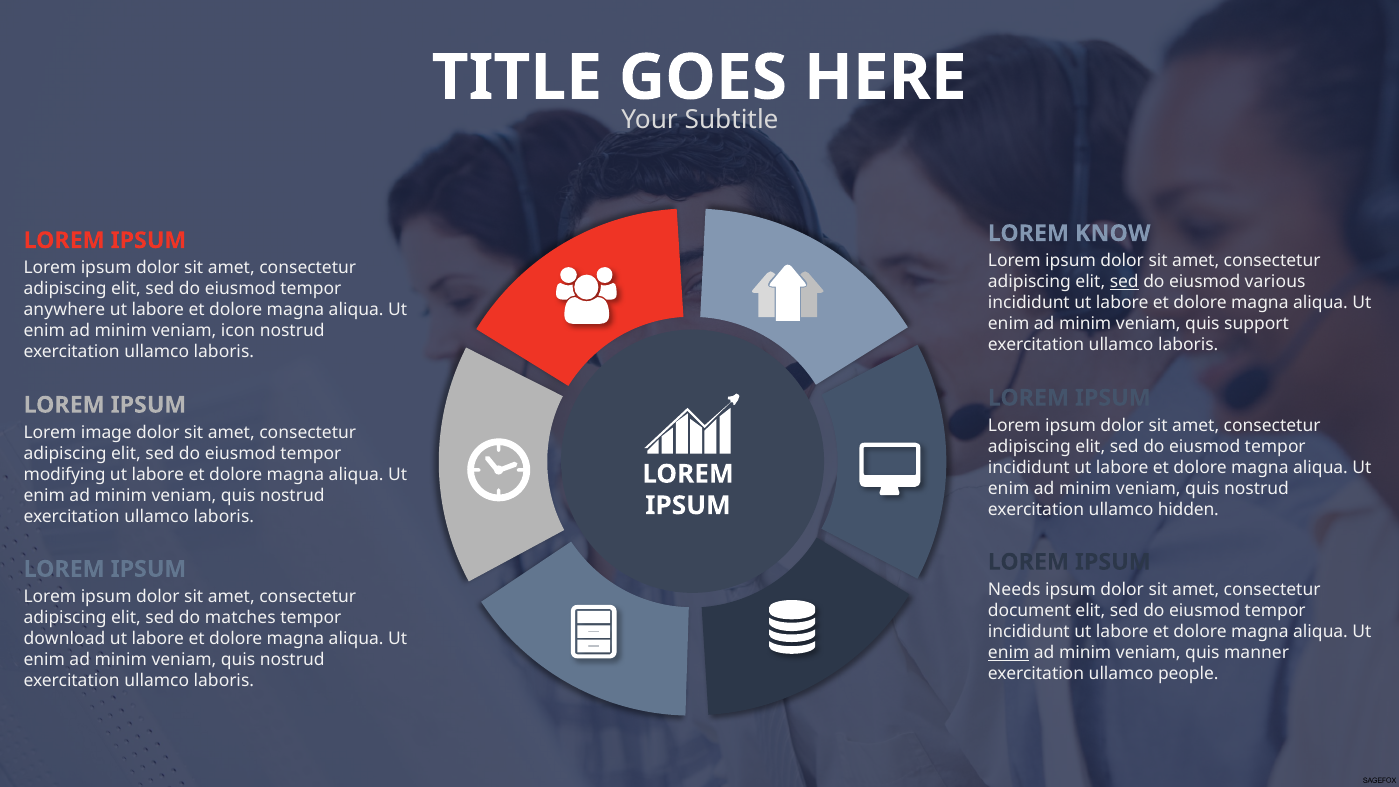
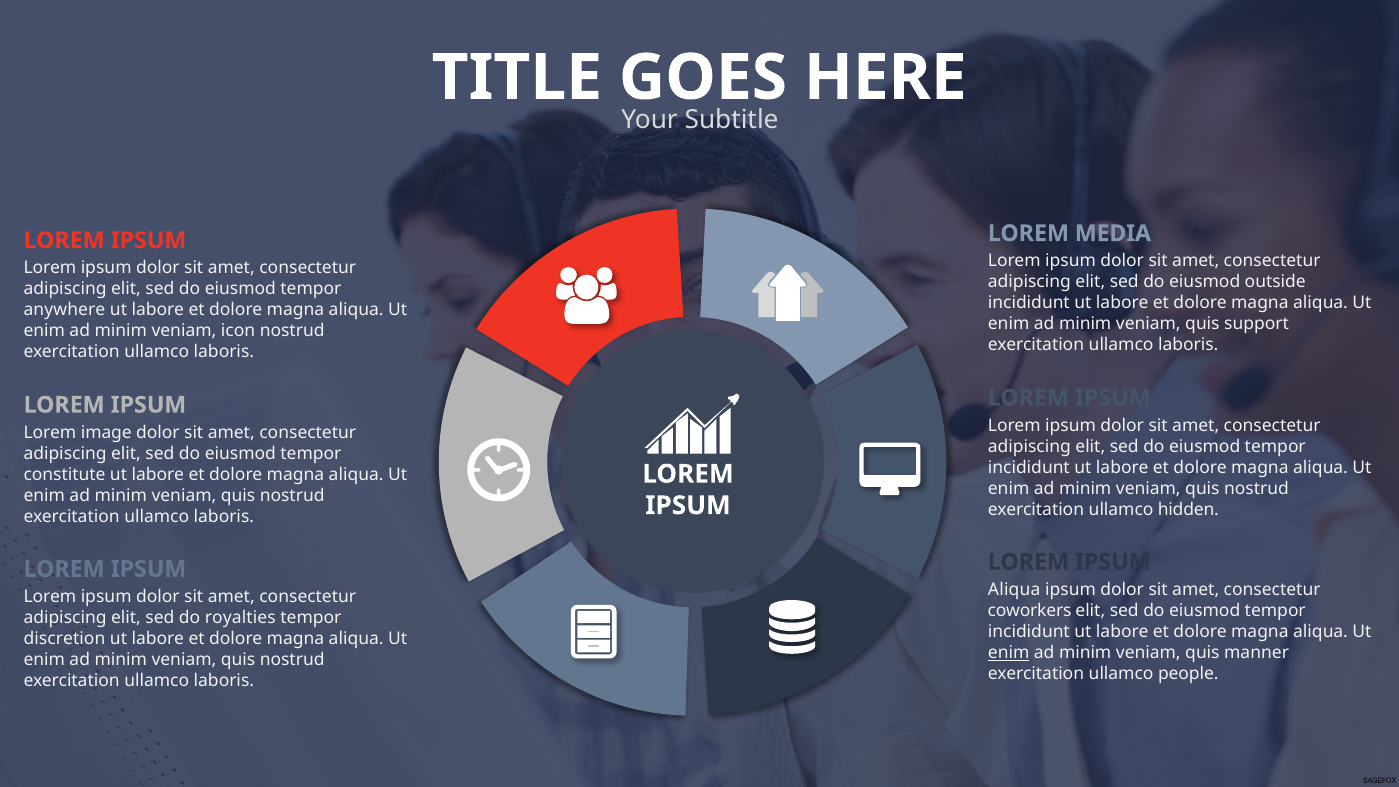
KNOW: KNOW -> MEDIA
sed at (1124, 282) underline: present -> none
various: various -> outside
modifying: modifying -> constitute
Needs at (1014, 590): Needs -> Aliqua
document: document -> coworkers
matches: matches -> royalties
download: download -> discretion
